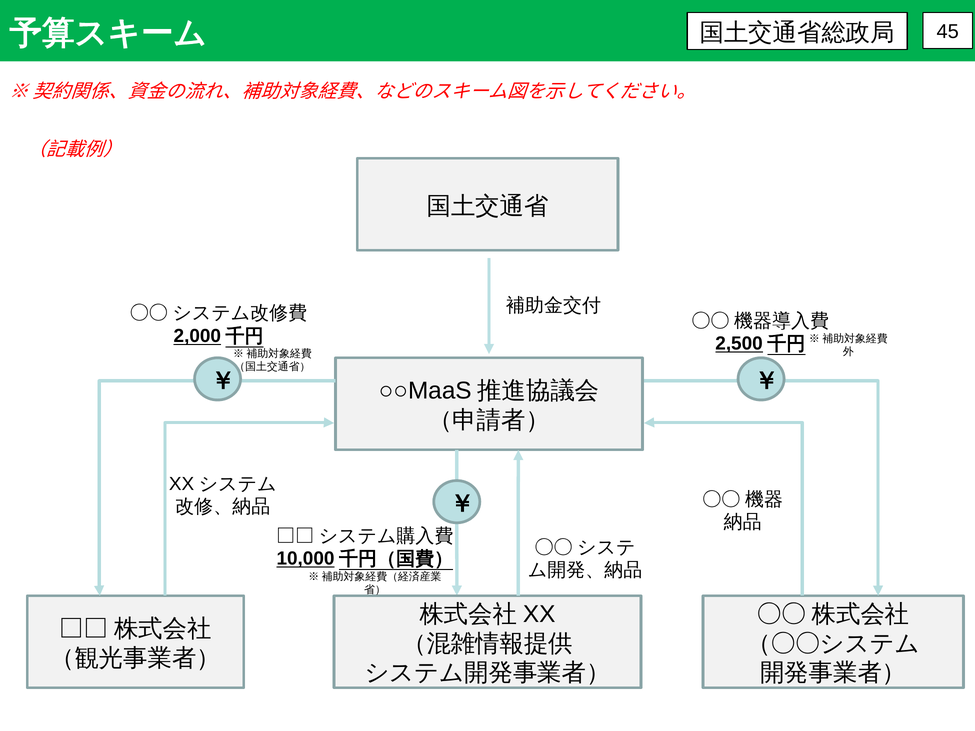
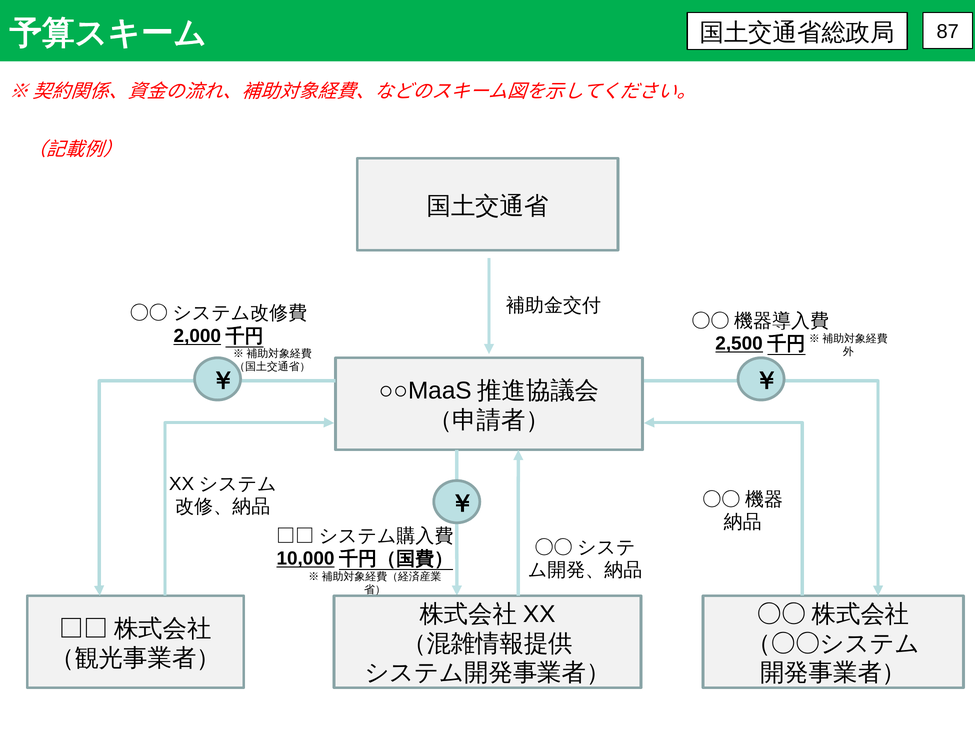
45: 45 -> 87
